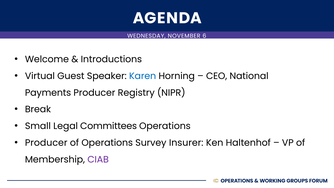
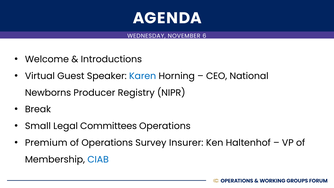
Payments: Payments -> Newborns
Producer at (46, 143): Producer -> Premium
CIAB colour: purple -> blue
